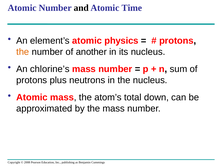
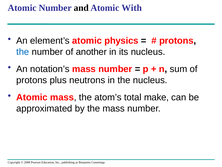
Time: Time -> With
the at (23, 52) colour: orange -> blue
chlorine’s: chlorine’s -> notation’s
down: down -> make
